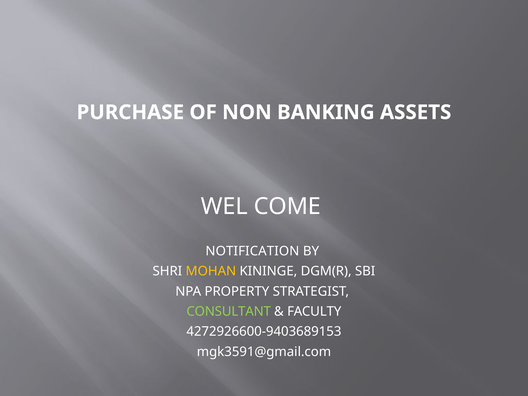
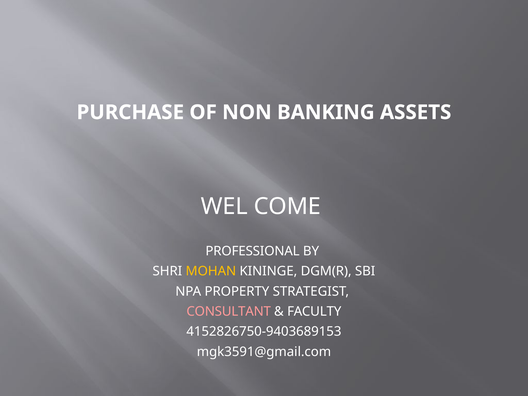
NOTIFICATION: NOTIFICATION -> PROFESSIONAL
CONSULTANT colour: light green -> pink
4272926600-9403689153: 4272926600-9403689153 -> 4152826750-9403689153
